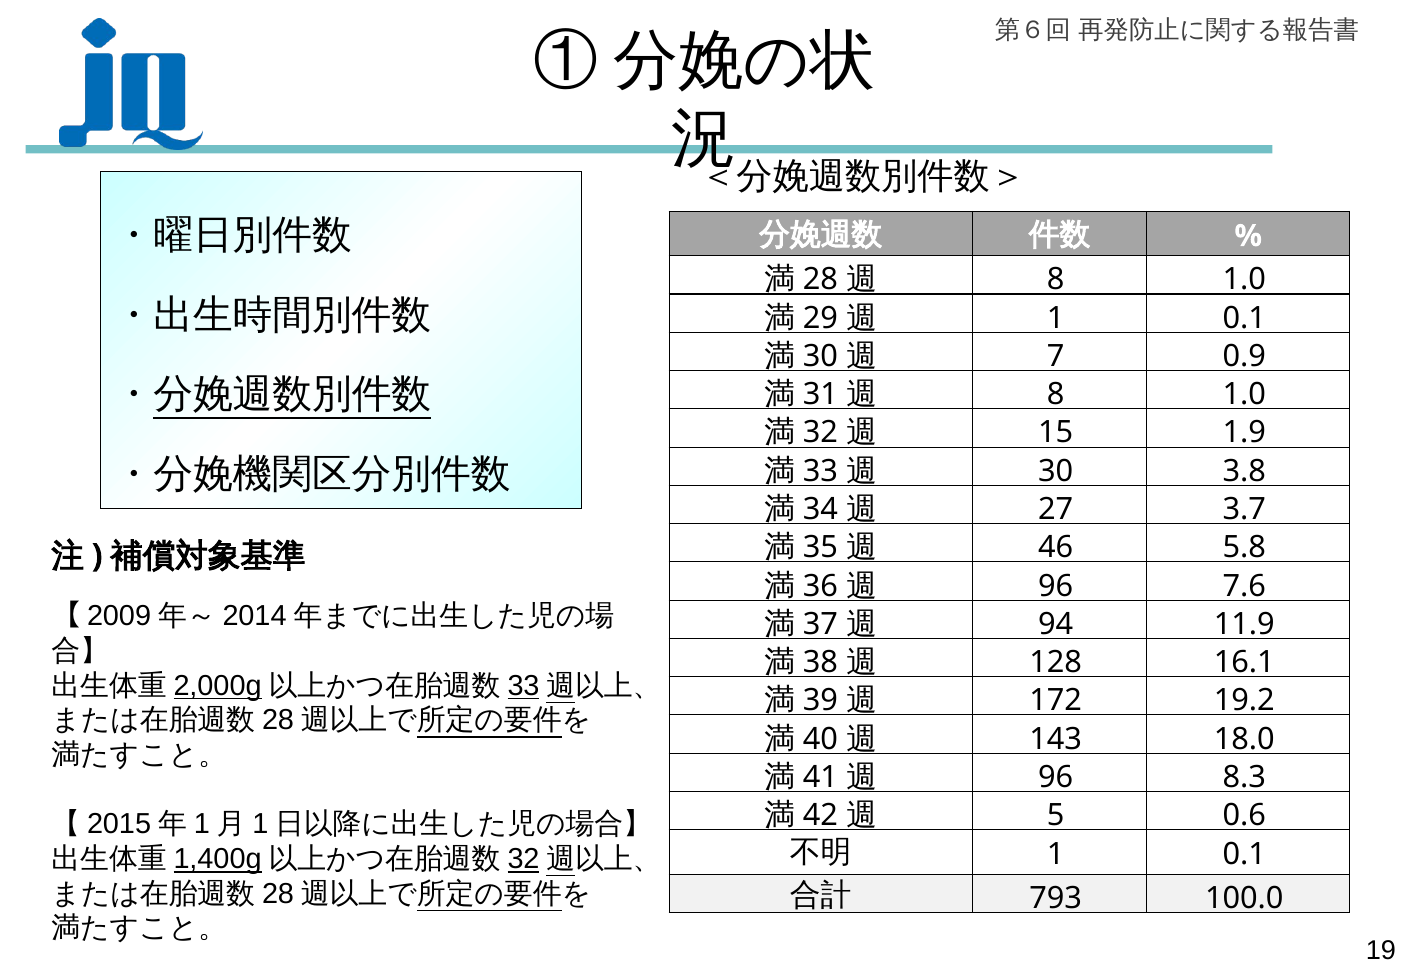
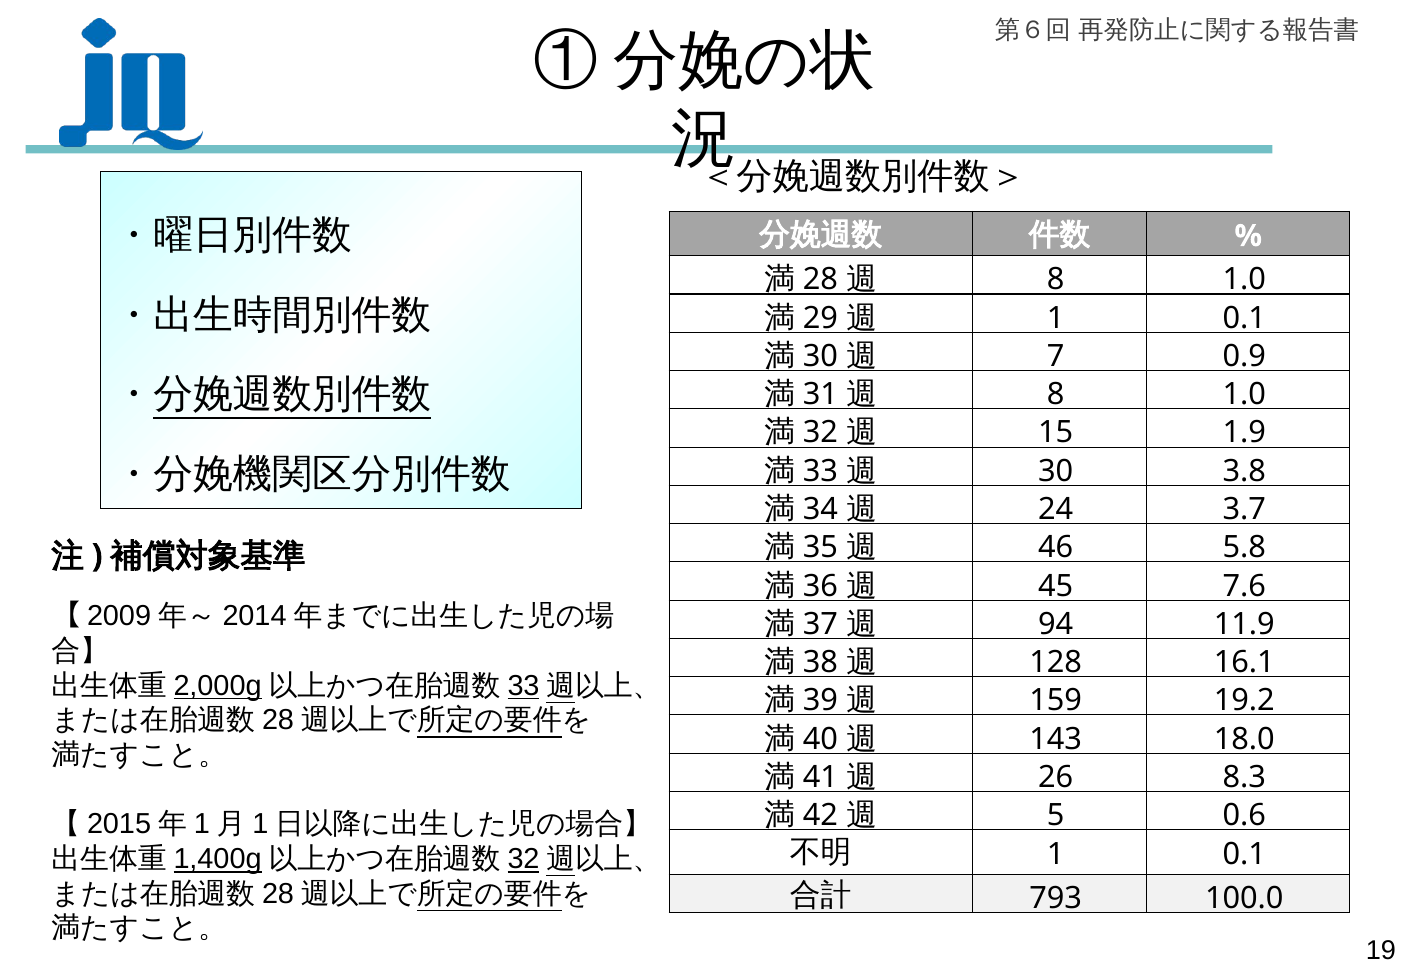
27: 27 -> 24
96 at (1056, 586): 96 -> 45
172: 172 -> 159
96 at (1056, 777): 96 -> 26
